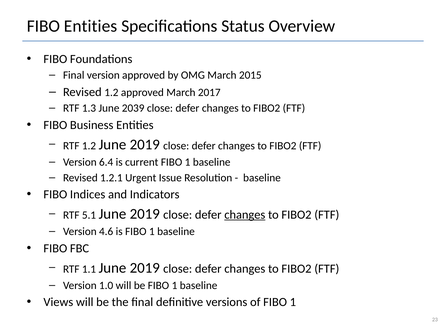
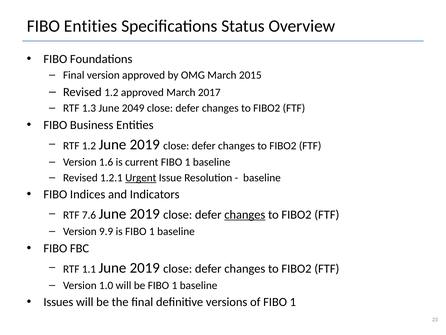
2039: 2039 -> 2049
6.4: 6.4 -> 1.6
Urgent underline: none -> present
5.1: 5.1 -> 7.6
4.6: 4.6 -> 9.9
Views: Views -> Issues
